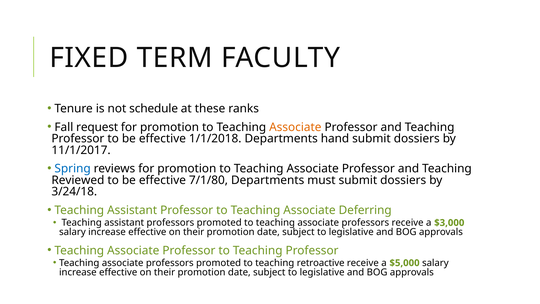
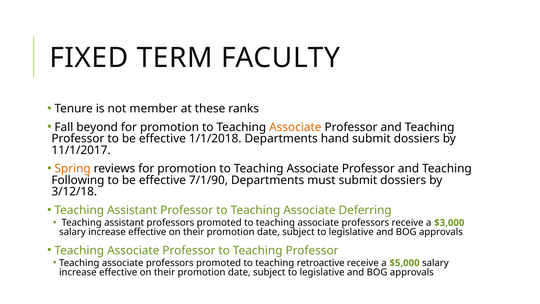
schedule: schedule -> member
request: request -> beyond
Spring colour: blue -> orange
Reviewed: Reviewed -> Following
7/1/80: 7/1/80 -> 7/1/90
3/24/18: 3/24/18 -> 3/12/18
